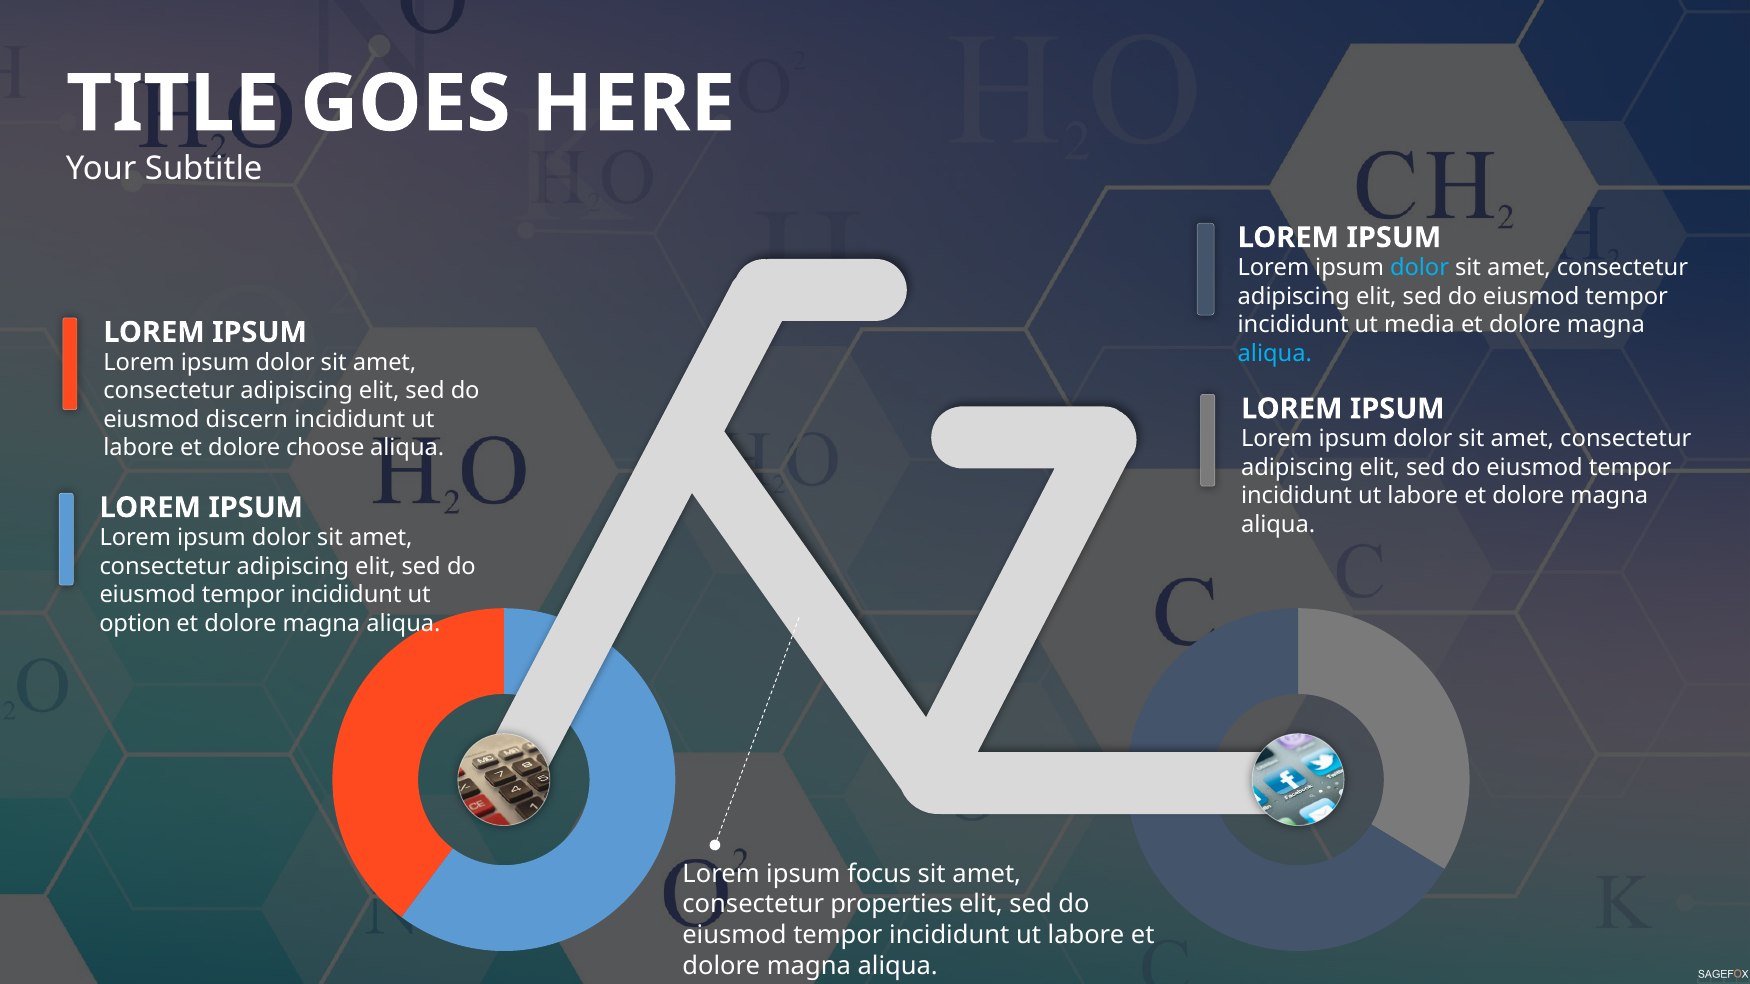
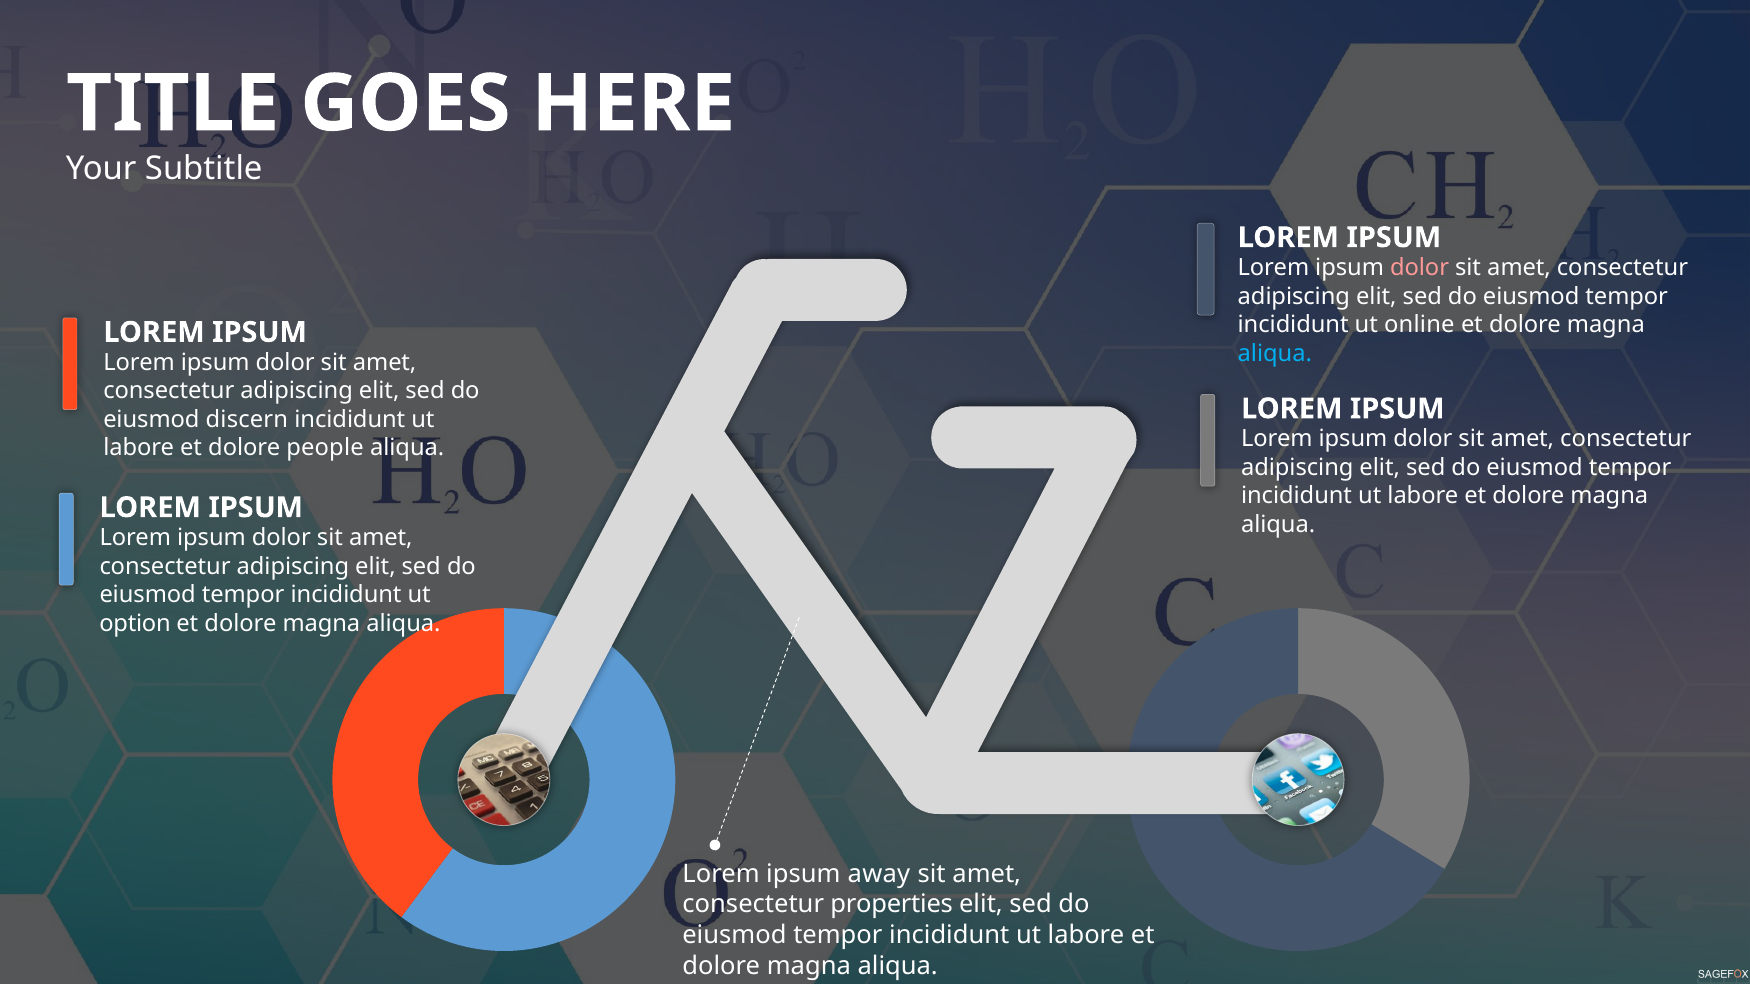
dolor at (1420, 268) colour: light blue -> pink
media: media -> online
choose: choose -> people
focus: focus -> away
